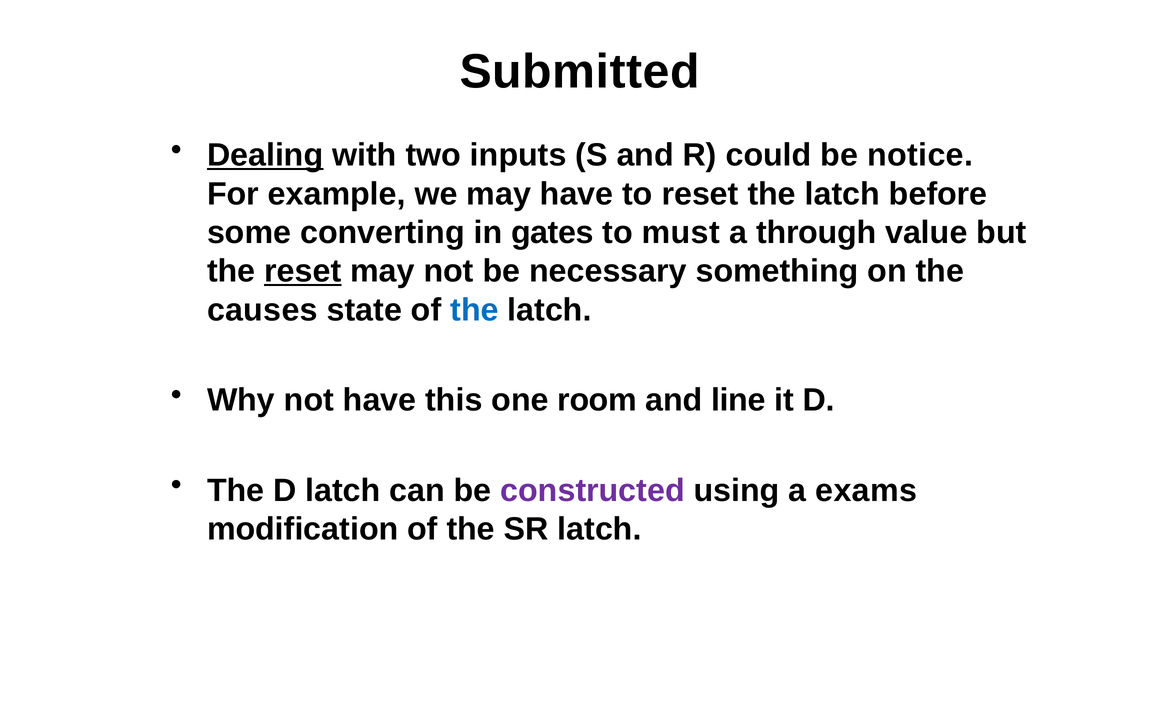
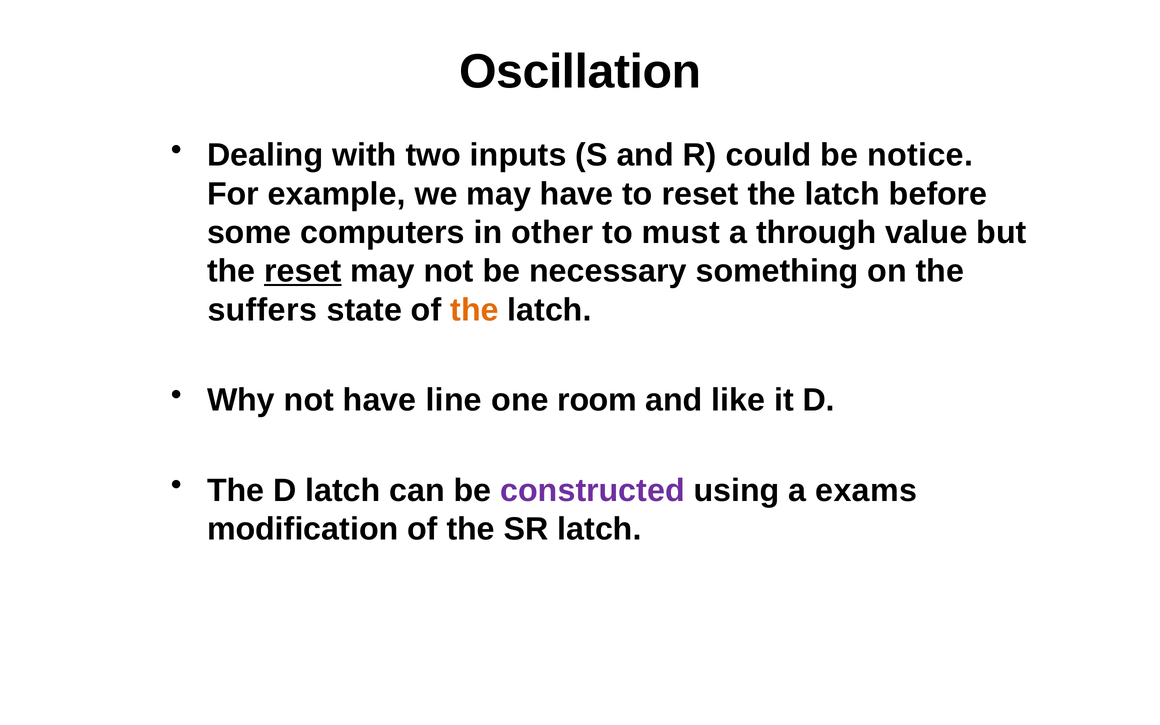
Submitted: Submitted -> Oscillation
Dealing underline: present -> none
converting: converting -> computers
gates: gates -> other
causes: causes -> suffers
the at (474, 310) colour: blue -> orange
this: this -> line
line: line -> like
